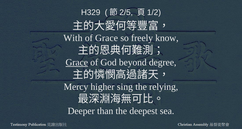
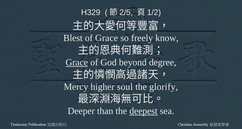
With: With -> Blest
sing: sing -> soul
relying: relying -> glorify
deepest underline: none -> present
